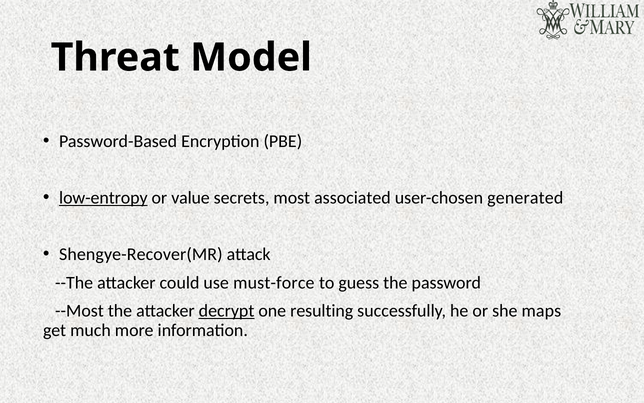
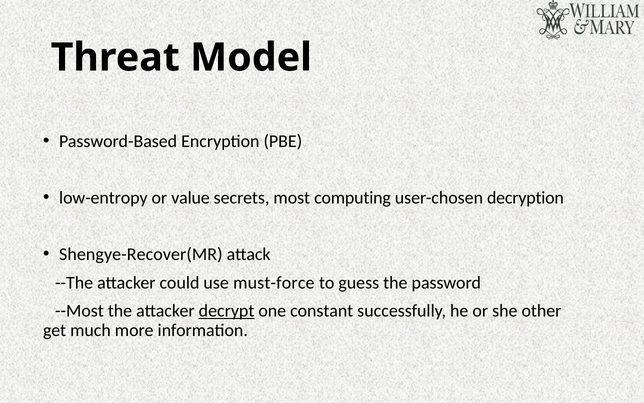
low-entropy underline: present -> none
associated: associated -> computing
generated: generated -> decryption
resulting: resulting -> constant
maps: maps -> other
